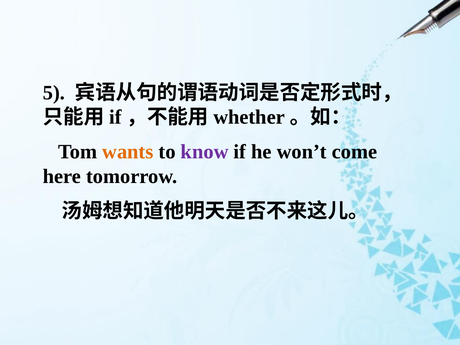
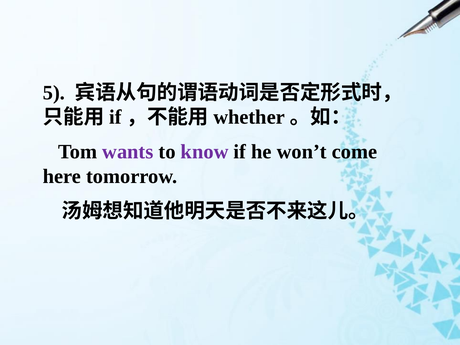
wants colour: orange -> purple
